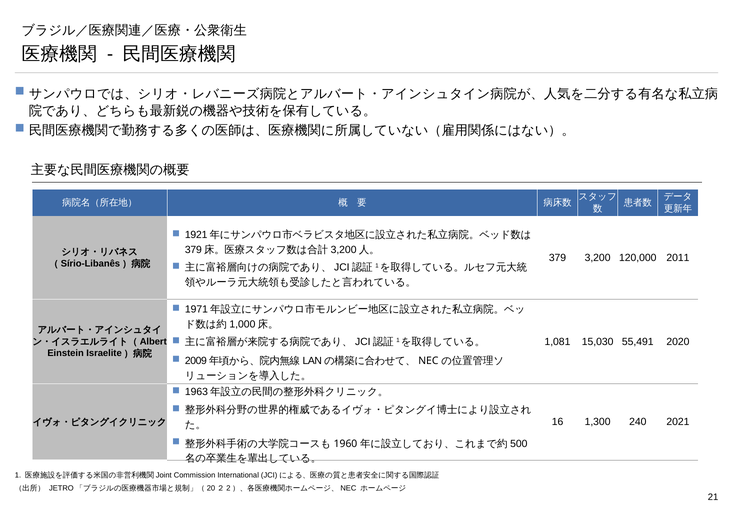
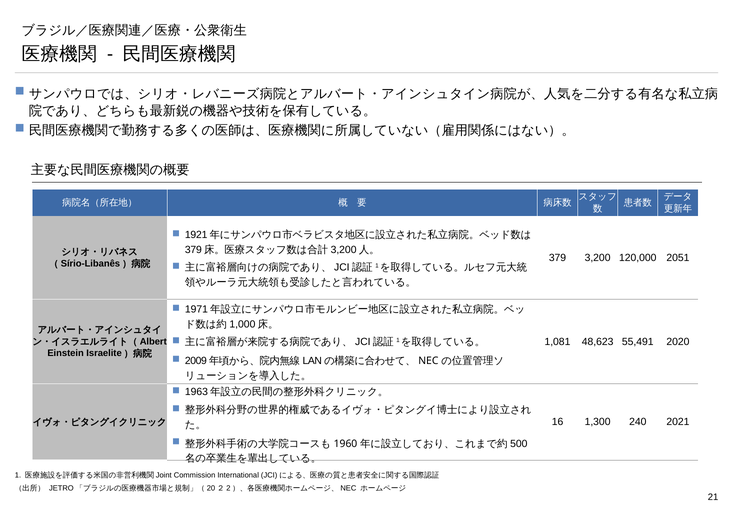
2011: 2011 -> 2051
15,030: 15,030 -> 48,623
